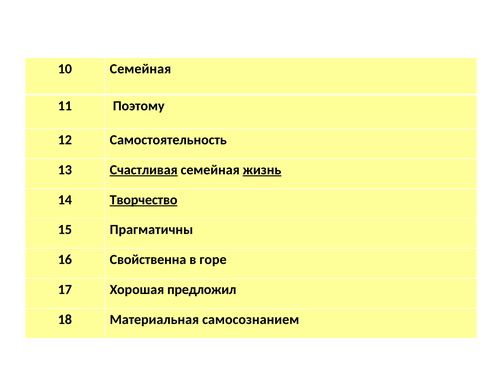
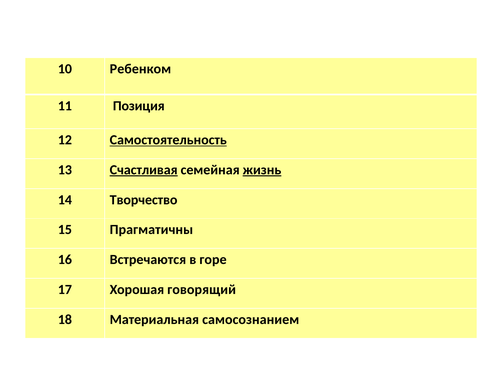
10 Семейная: Семейная -> Ребенком
Поэтому: Поэтому -> Позиция
Самостоятельность underline: none -> present
Творчество underline: present -> none
Свойственна: Свойственна -> Встречаются
предложил: предложил -> говорящий
